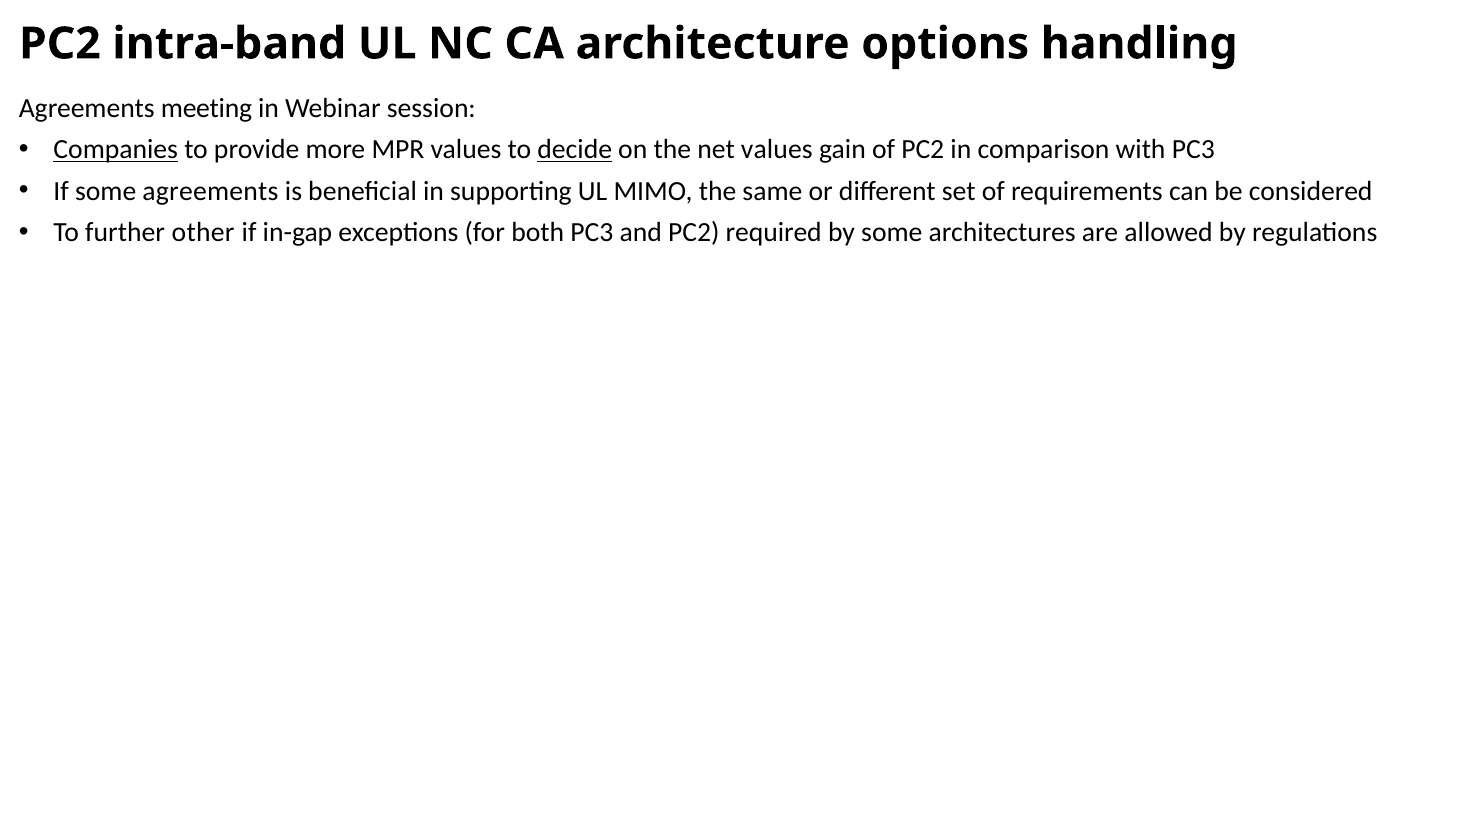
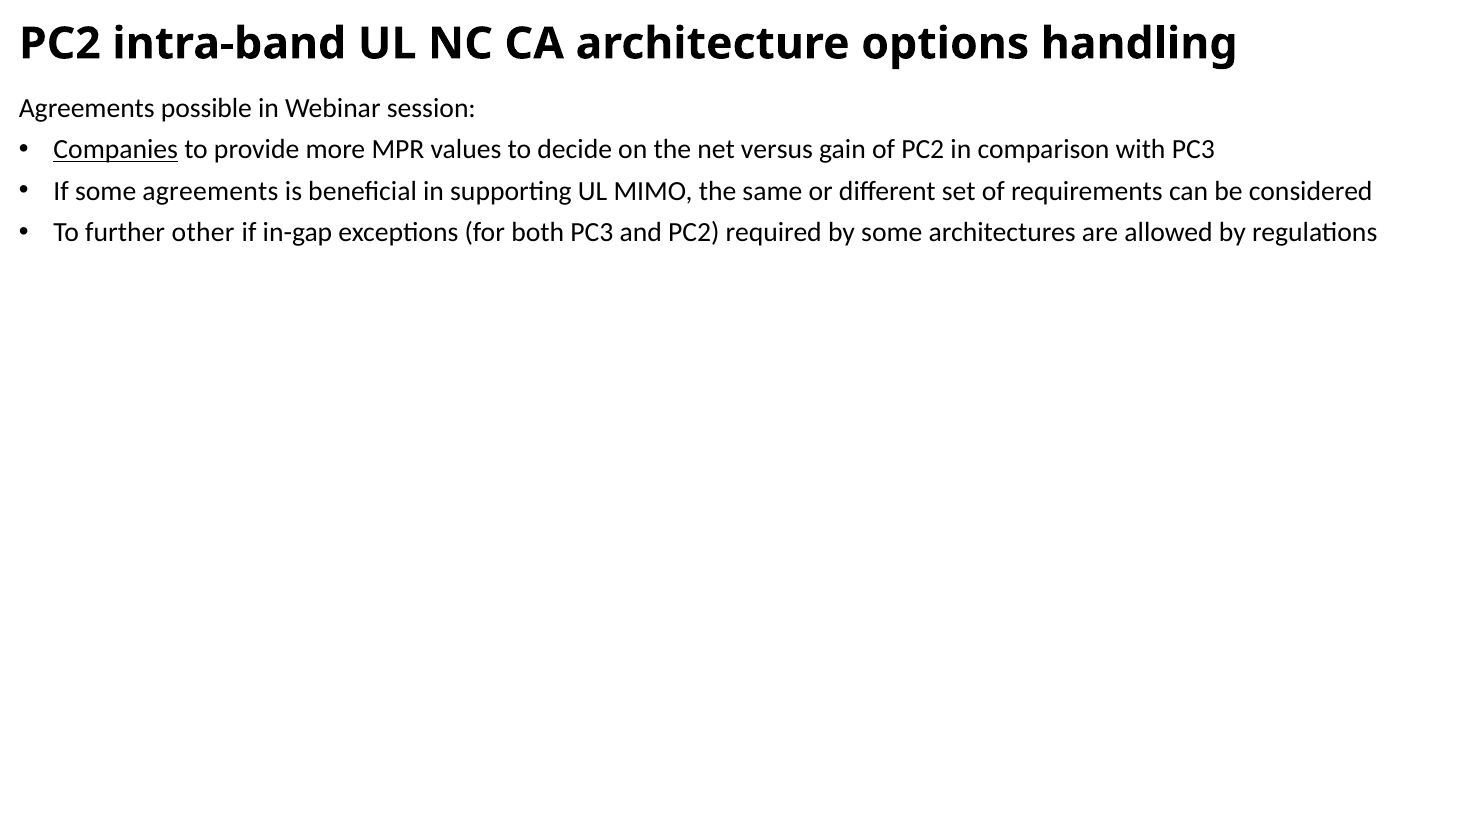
meeting: meeting -> possible
decide underline: present -> none
net values: values -> versus
